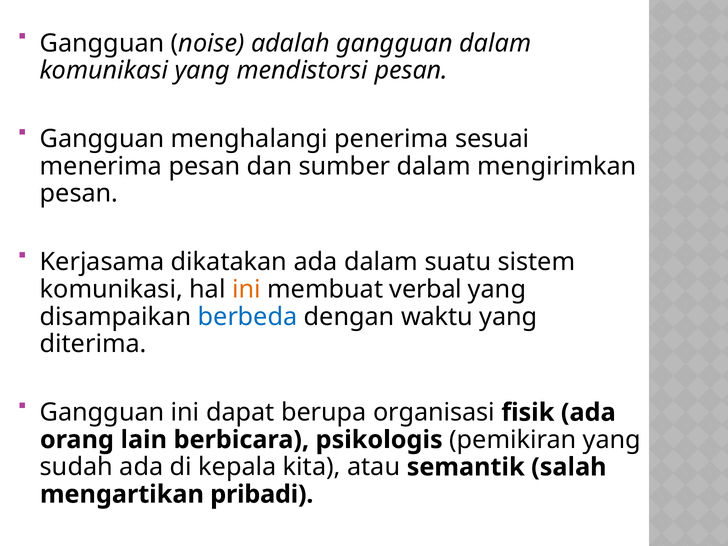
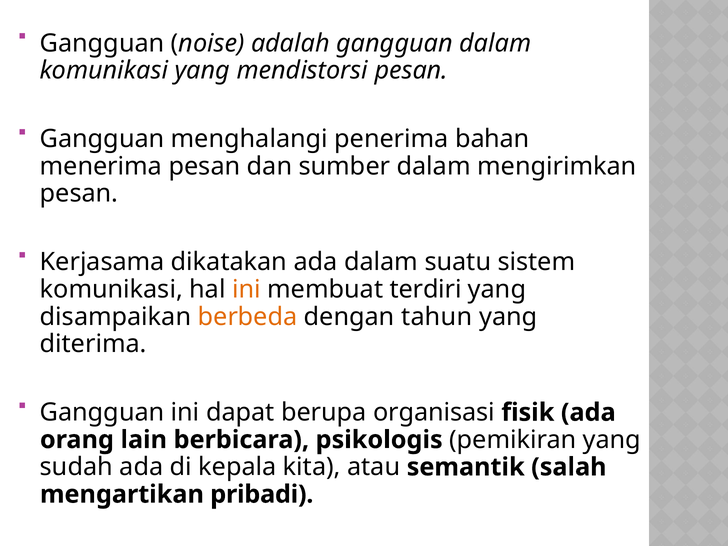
sesuai: sesuai -> bahan
verbal: verbal -> terdiri
berbeda colour: blue -> orange
waktu: waktu -> tahun
